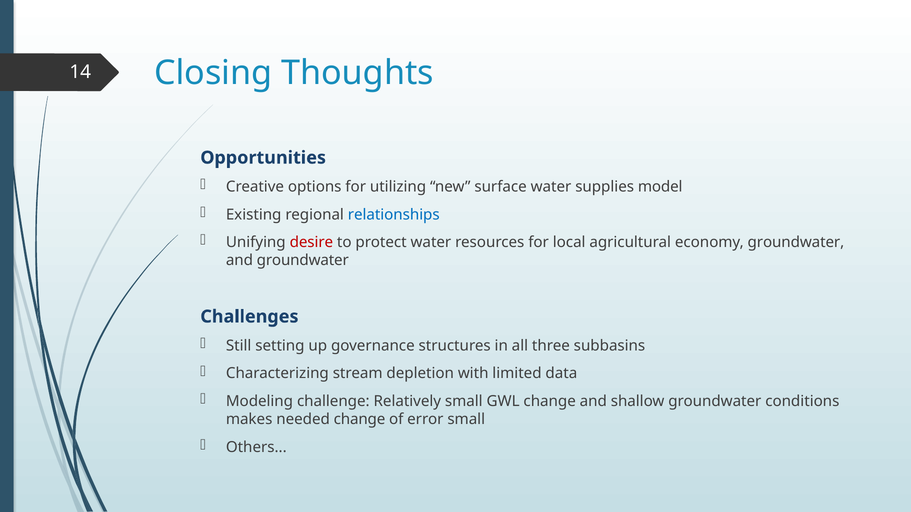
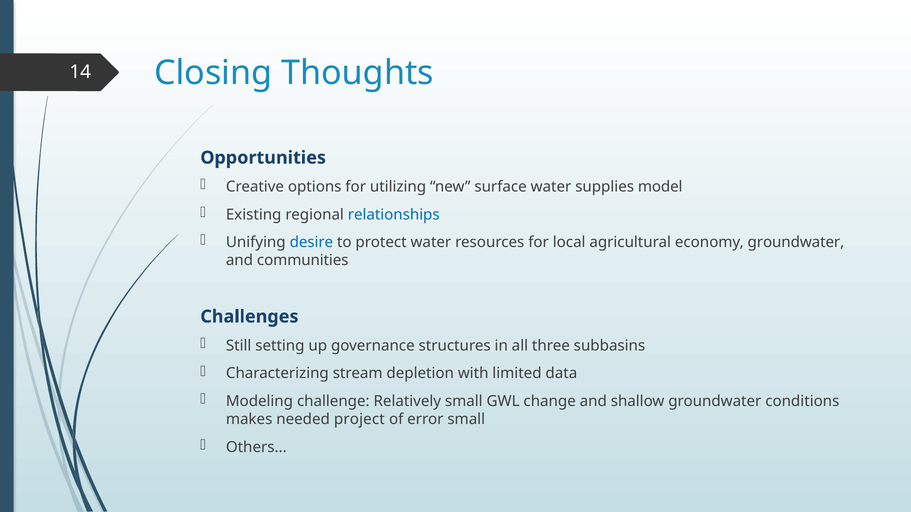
desire colour: red -> blue
and groundwater: groundwater -> communities
needed change: change -> project
